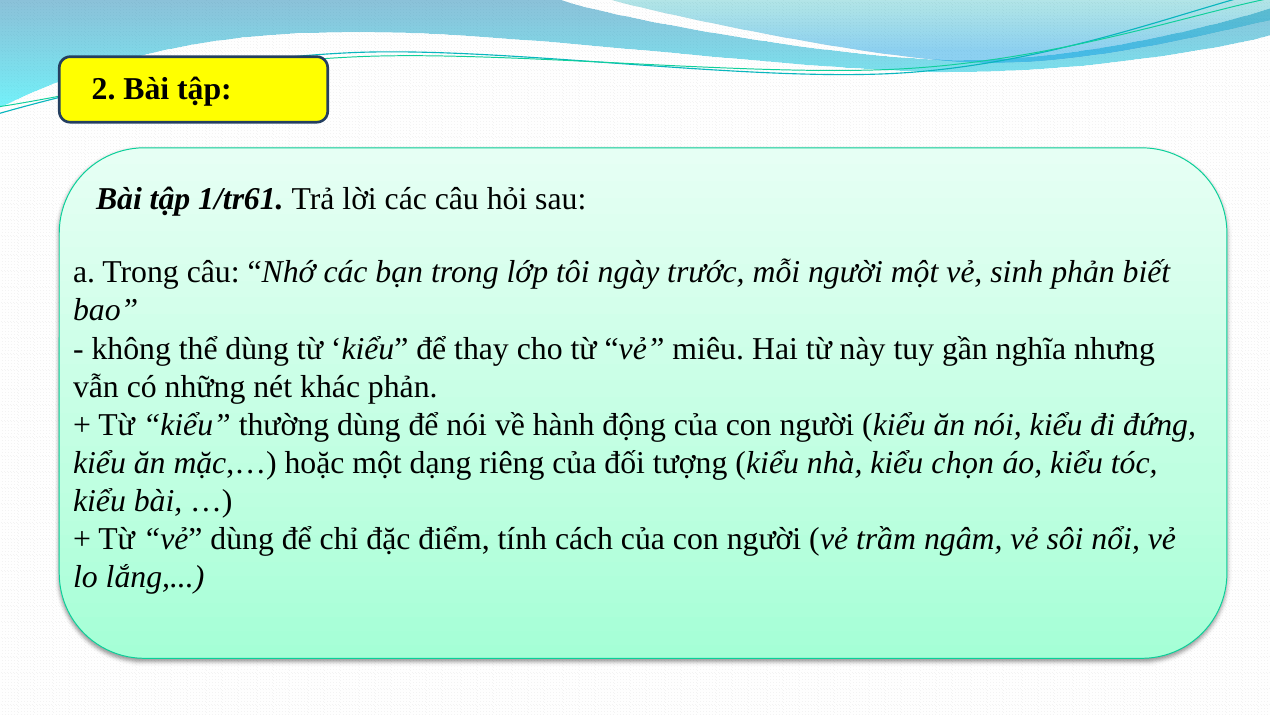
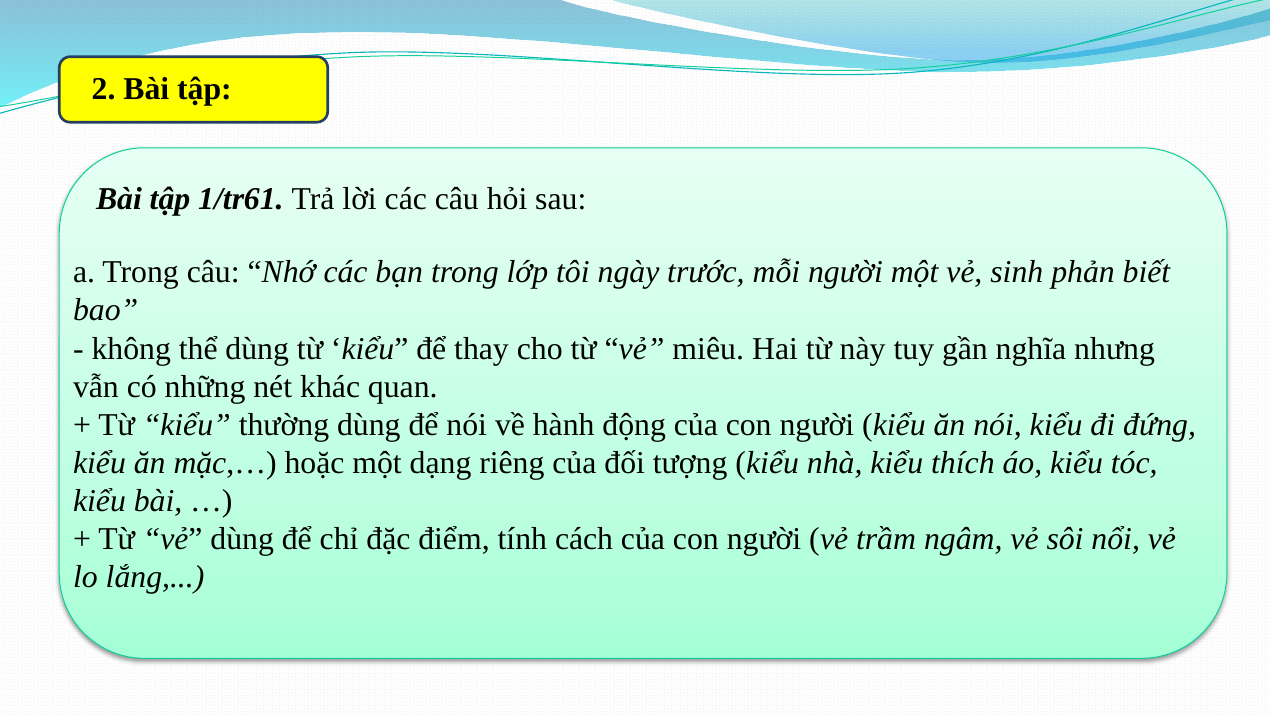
khác phản: phản -> quan
chọn: chọn -> thích
